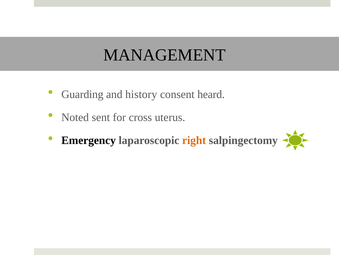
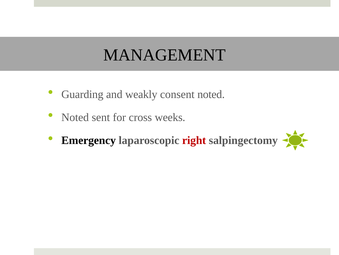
history: history -> weakly
consent heard: heard -> noted
uterus: uterus -> weeks
right colour: orange -> red
